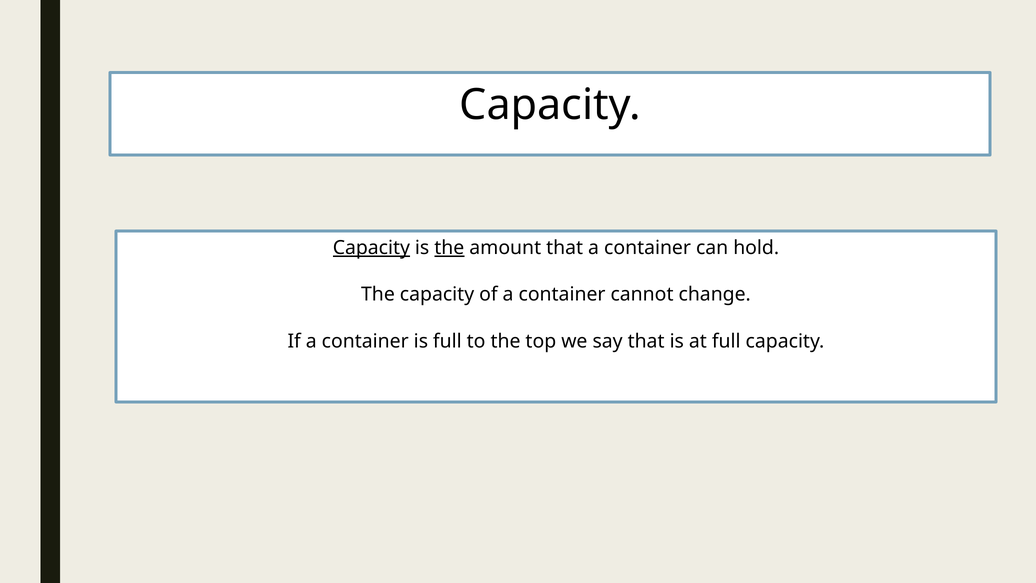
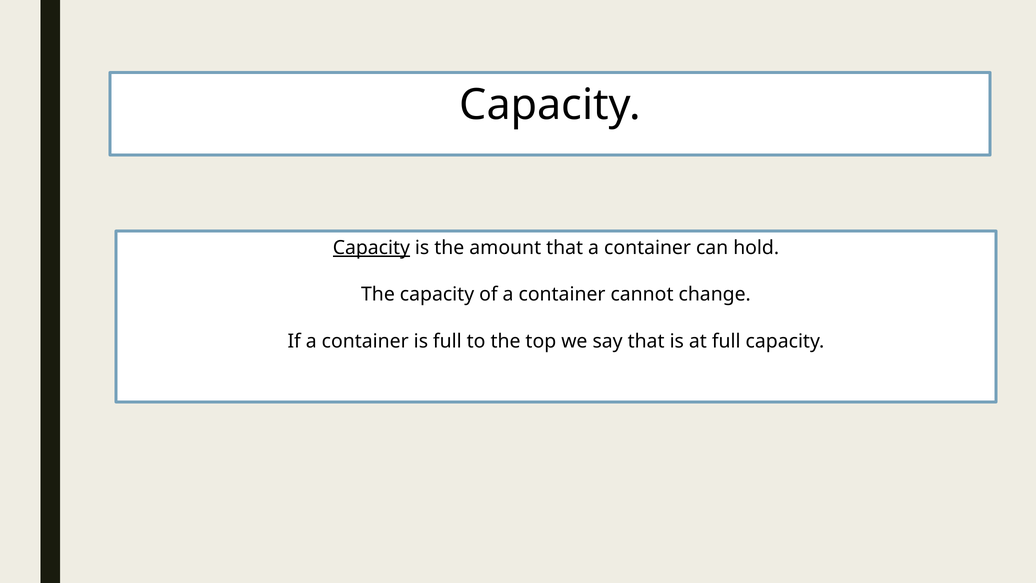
the at (449, 248) underline: present -> none
